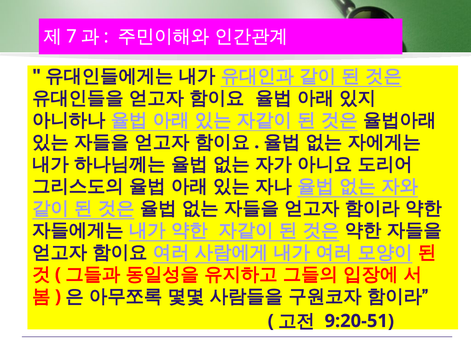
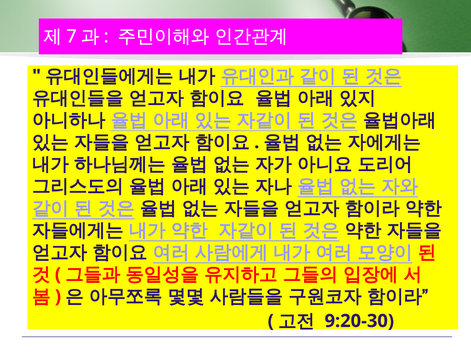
9:20-51: 9:20-51 -> 9:20-30
